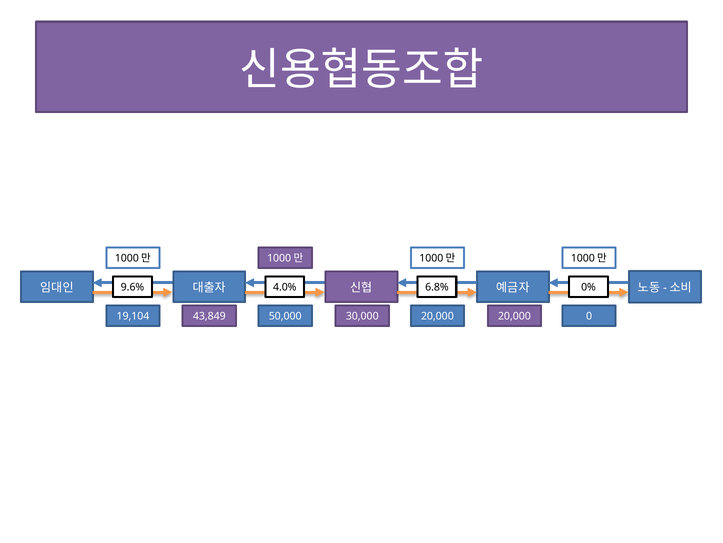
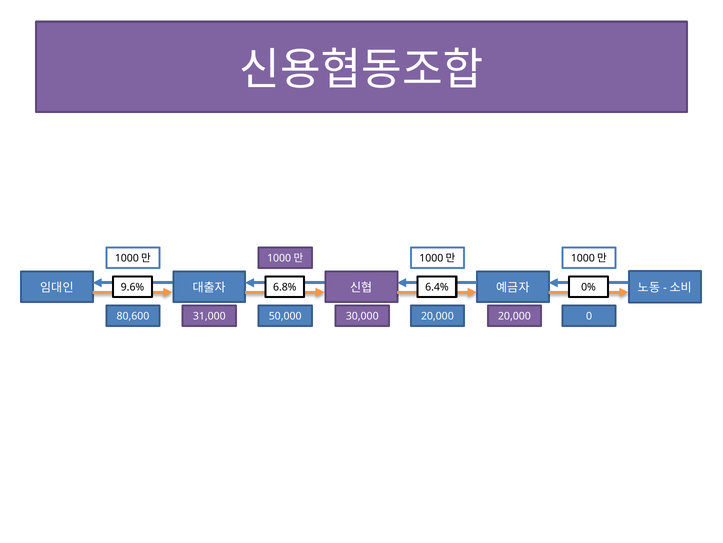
4.0%: 4.0% -> 6.8%
6.8%: 6.8% -> 6.4%
19,104: 19,104 -> 80,600
43,849: 43,849 -> 31,000
